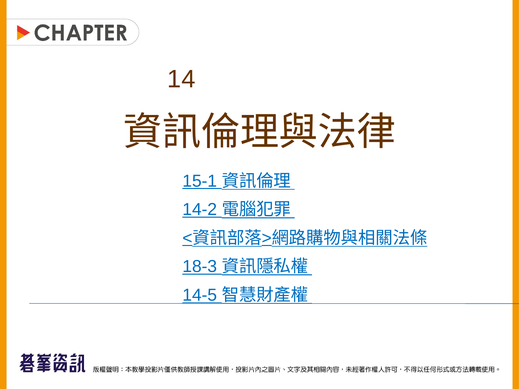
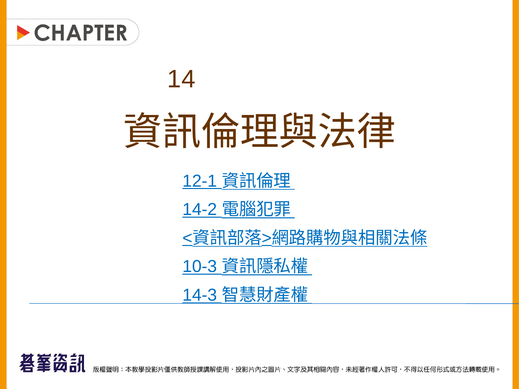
15-1: 15-1 -> 12-1
18-3: 18-3 -> 10-3
14-5: 14-5 -> 14-3
